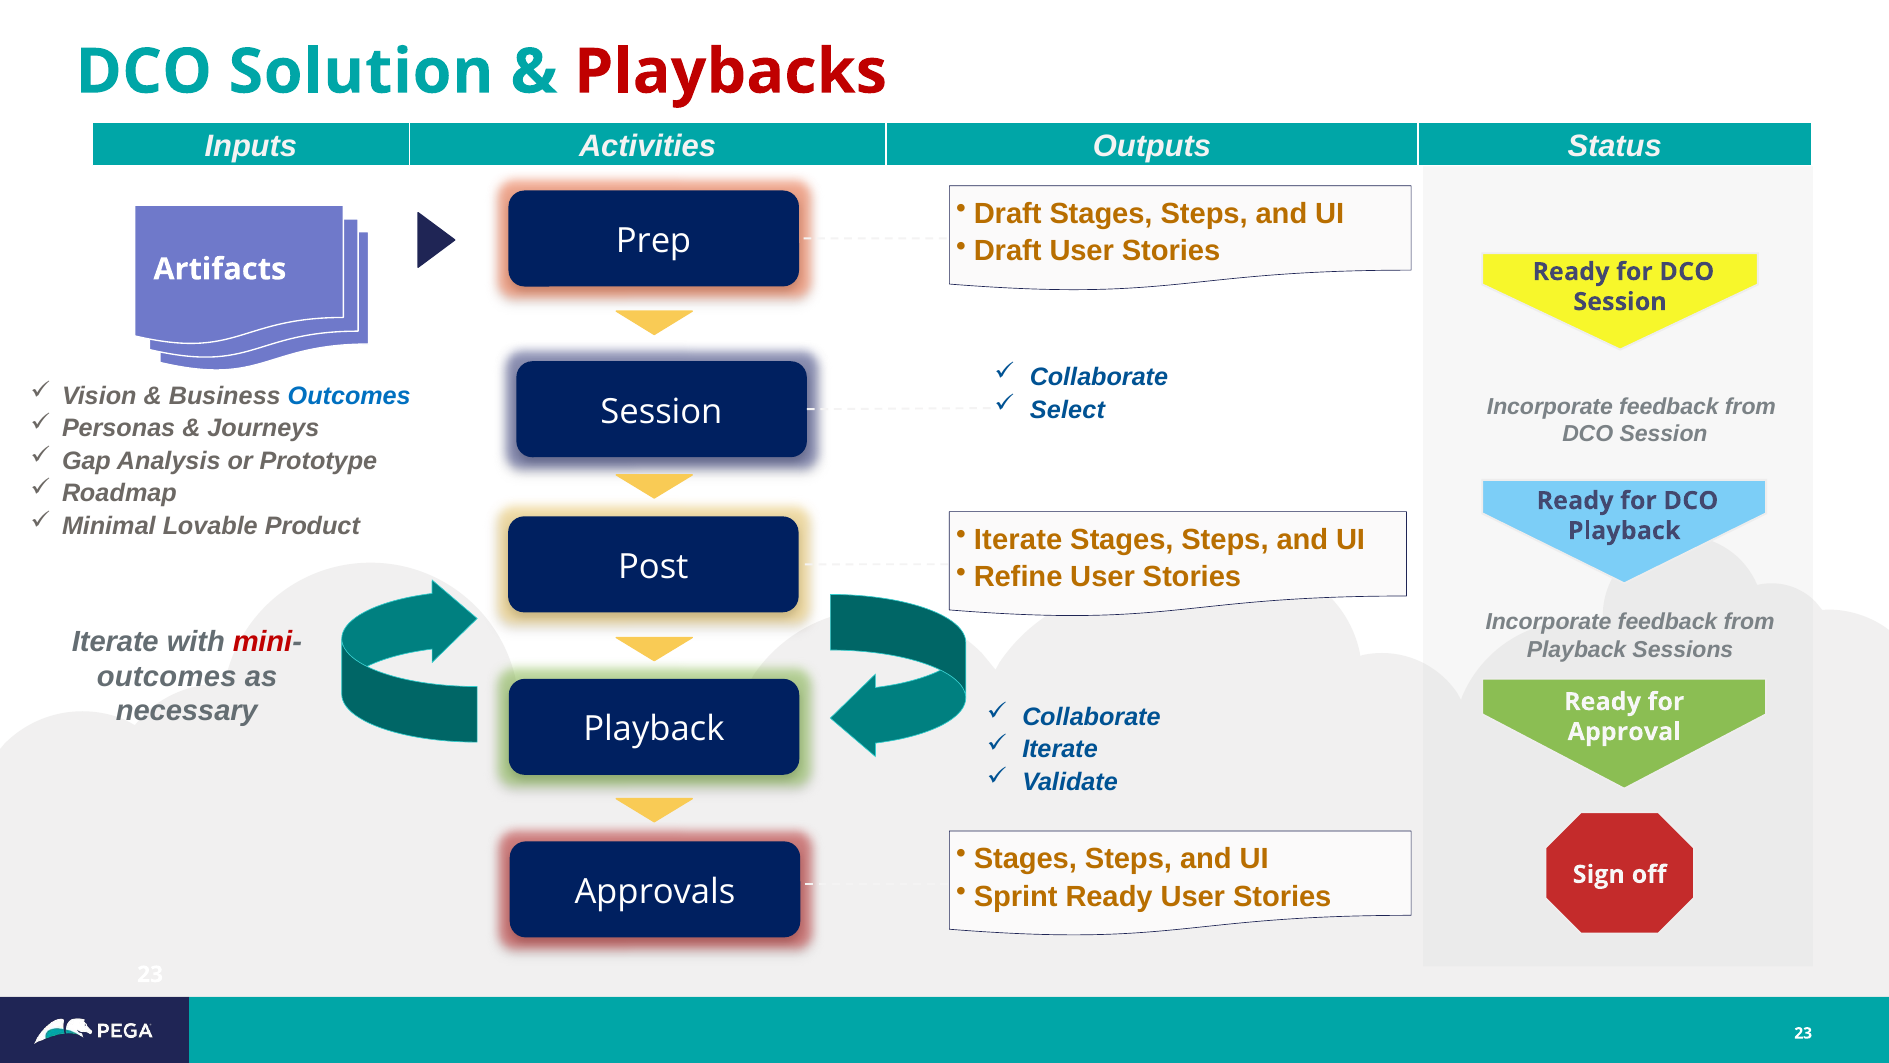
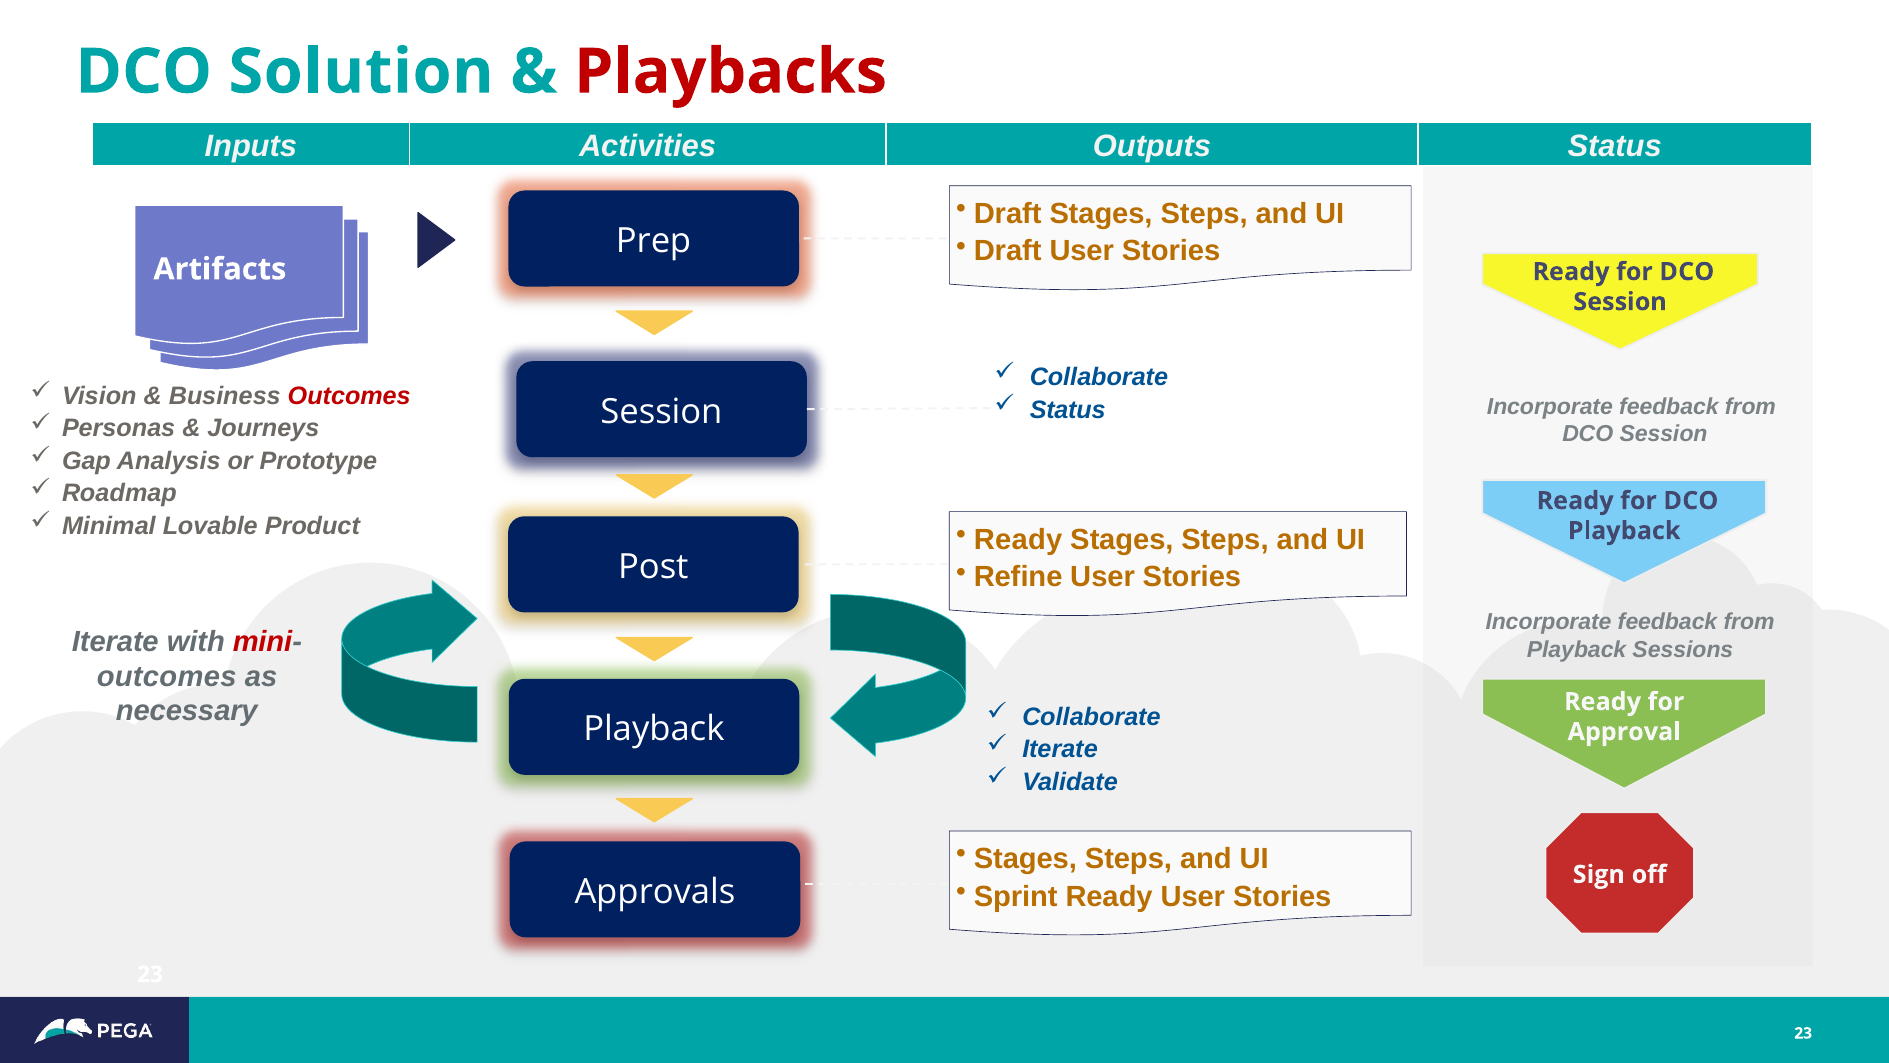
Outcomes at (349, 396) colour: blue -> red
Select at (1067, 410): Select -> Status
Iterate at (1018, 539): Iterate -> Ready
